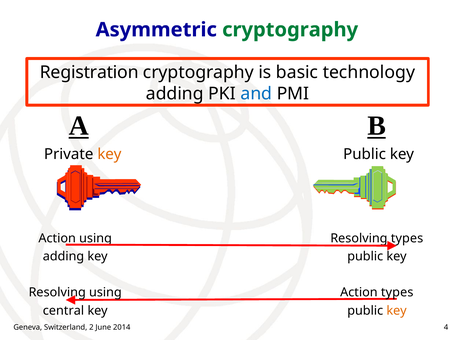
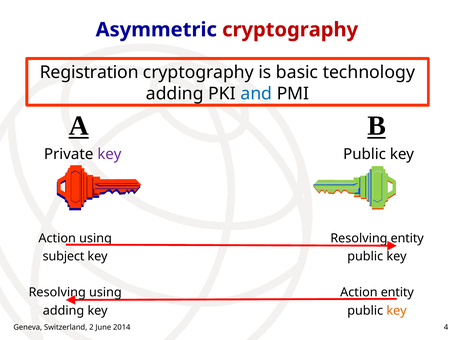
cryptography at (290, 30) colour: green -> red
key at (109, 154) colour: orange -> purple
types at (407, 239): types -> entity
adding at (63, 257): adding -> subject
Action types: types -> entity
central at (63, 311): central -> adding
